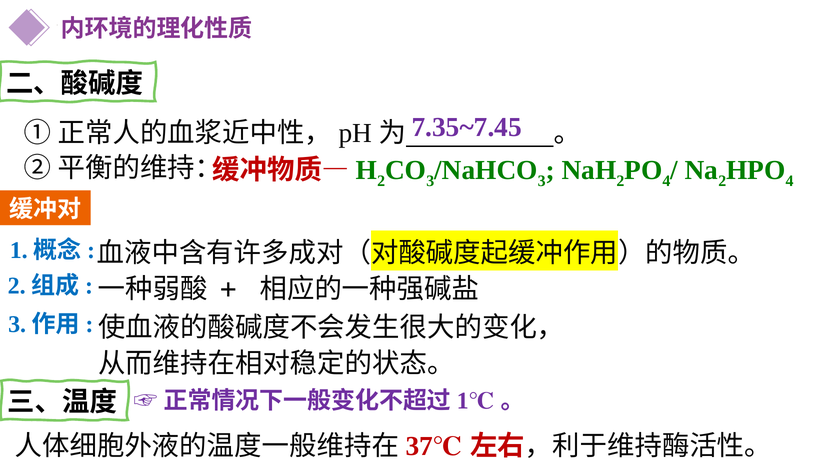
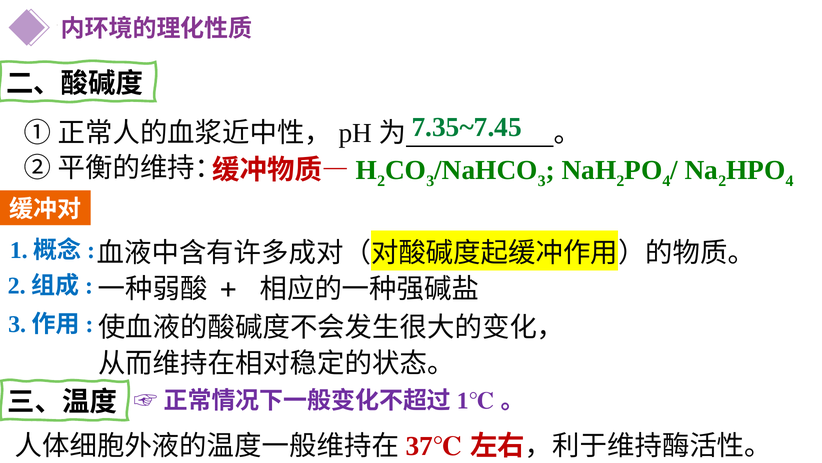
7.35~7.45 colour: purple -> green
